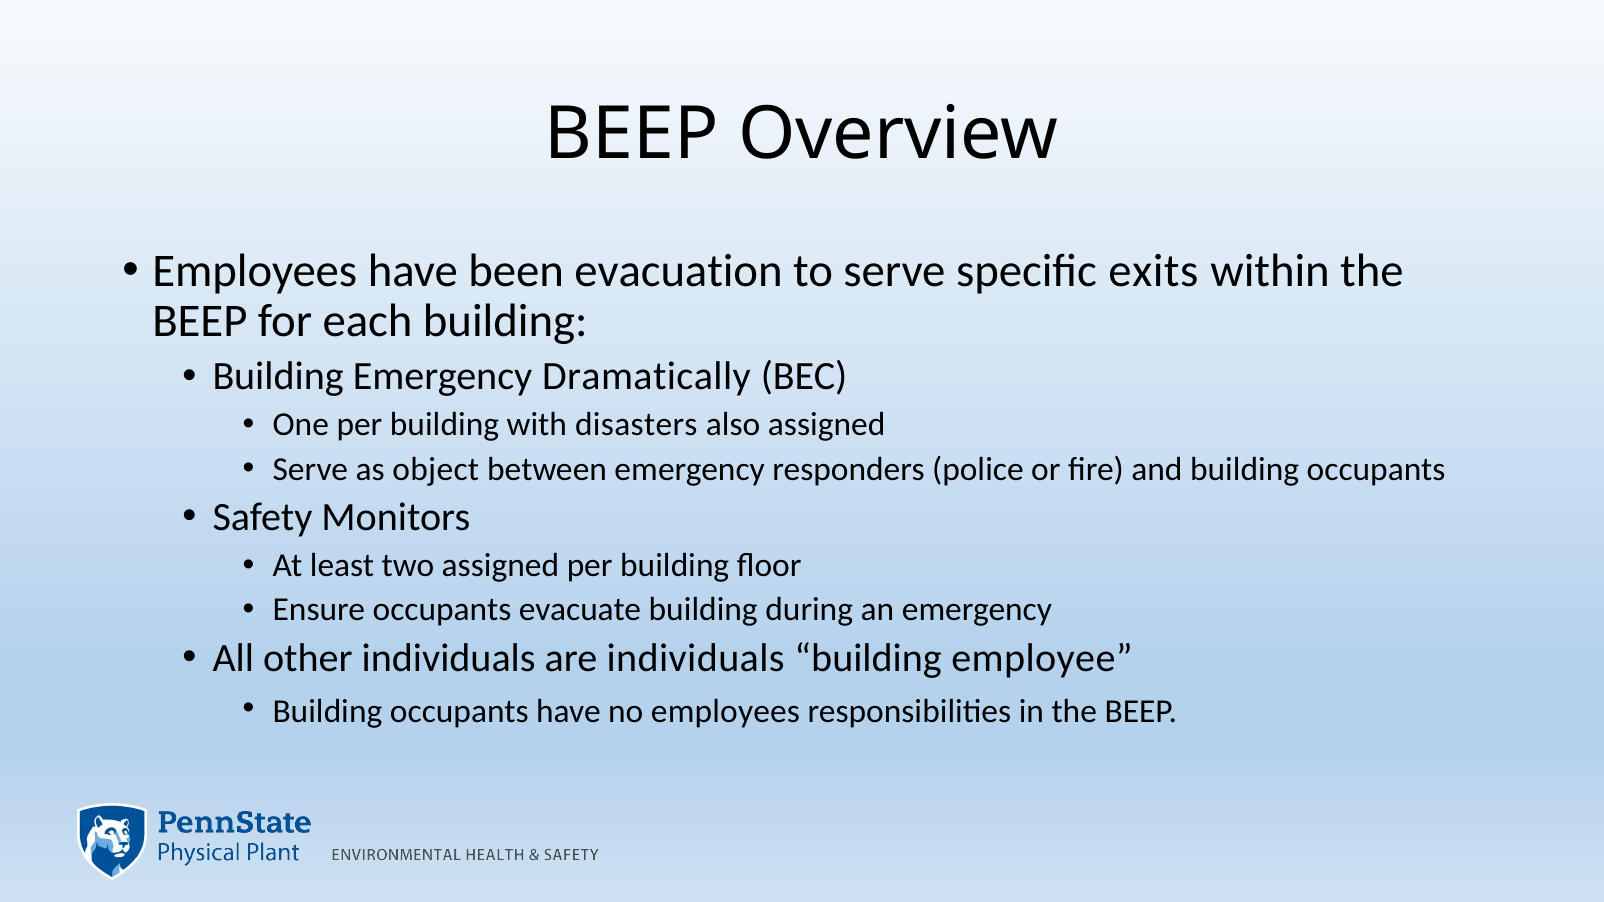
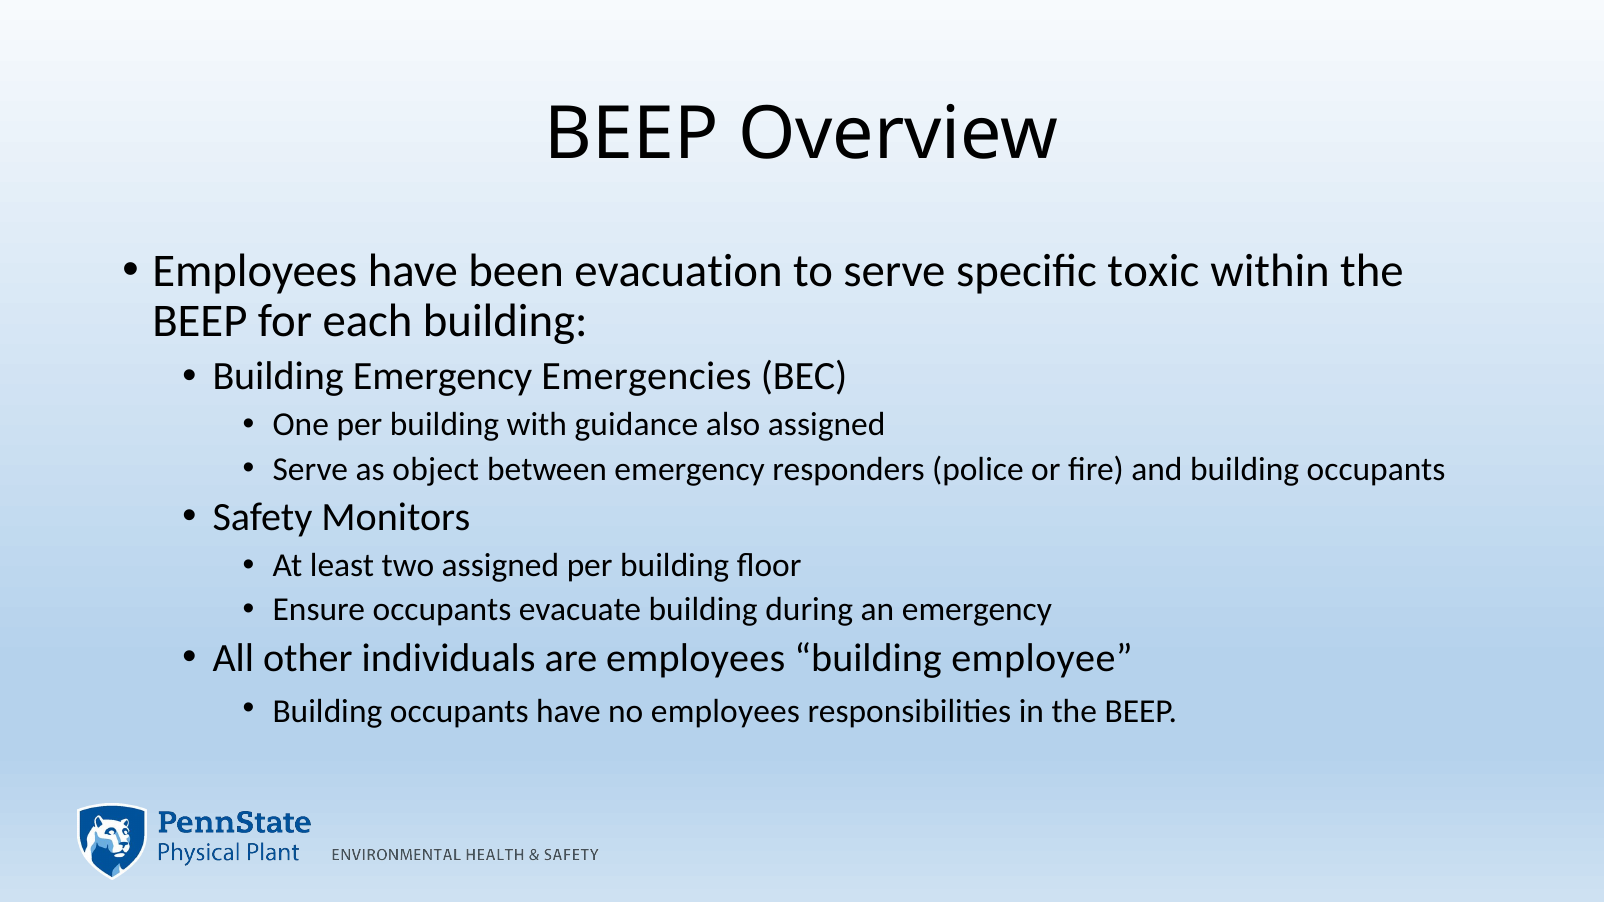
exits: exits -> toxic
Dramatically: Dramatically -> Emergencies
disasters: disasters -> guidance
are individuals: individuals -> employees
